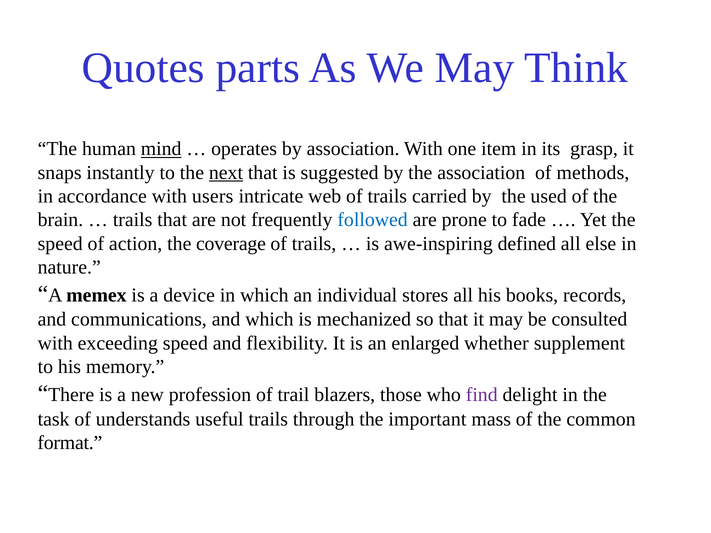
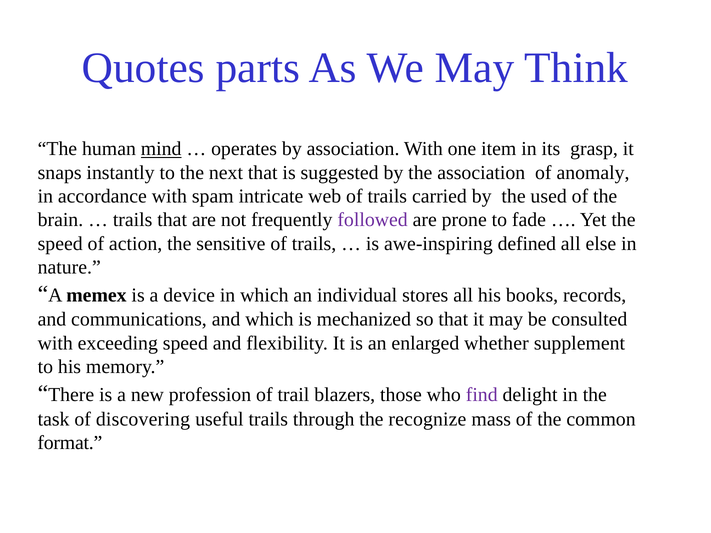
next underline: present -> none
methods: methods -> anomaly
users: users -> spam
followed colour: blue -> purple
coverage: coverage -> sensitive
understands: understands -> discovering
important: important -> recognize
